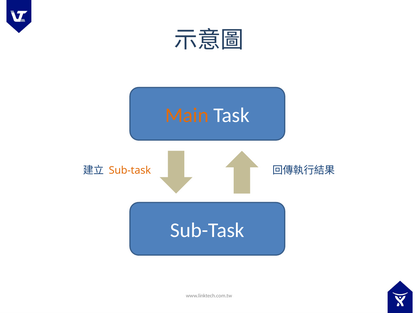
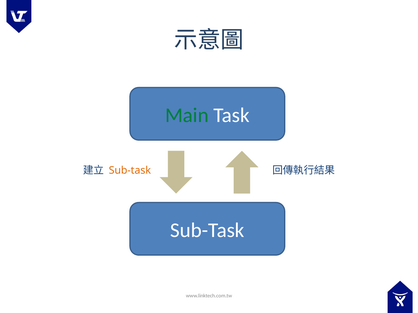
Main colour: orange -> green
